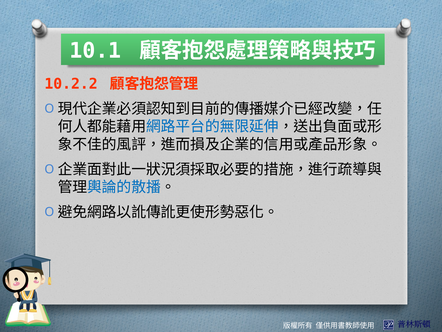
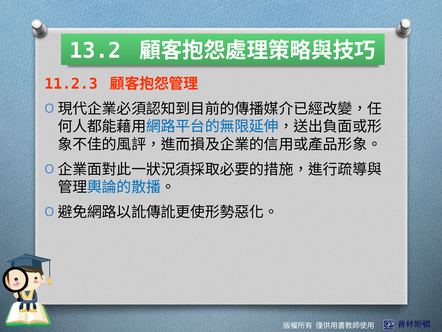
10.1: 10.1 -> 13.2
10.2.2: 10.2.2 -> 11.2.3
